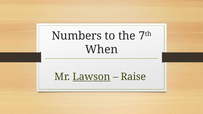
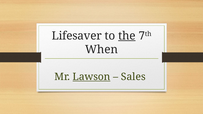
Numbers: Numbers -> Lifesaver
the underline: none -> present
Raise: Raise -> Sales
